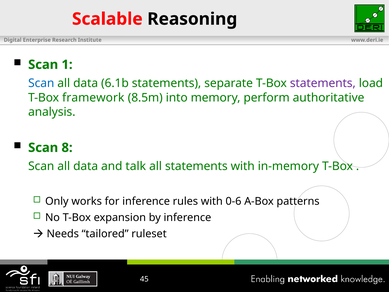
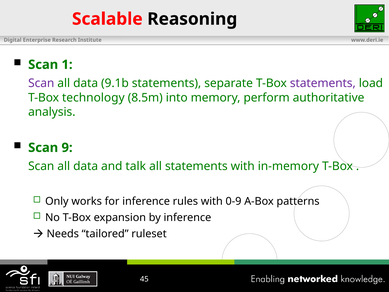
Scan at (41, 83) colour: blue -> purple
6.1b: 6.1b -> 9.1b
framework: framework -> technology
8: 8 -> 9
0-6: 0-6 -> 0-9
